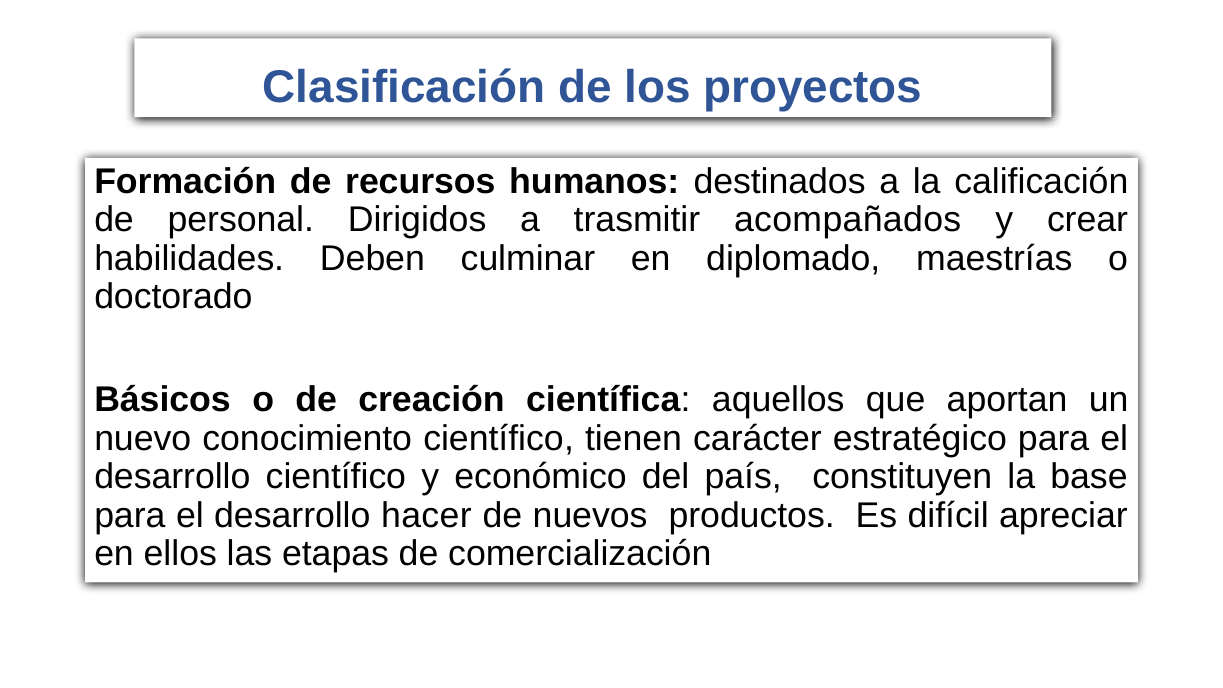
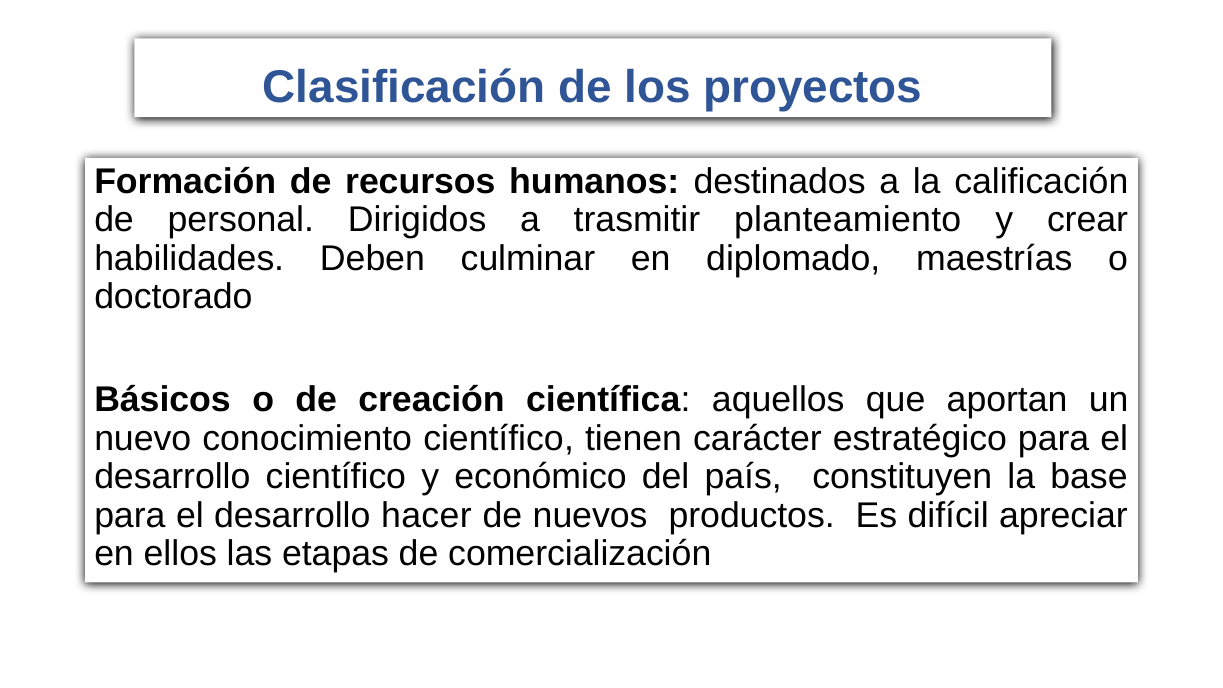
acompañados: acompañados -> planteamiento
